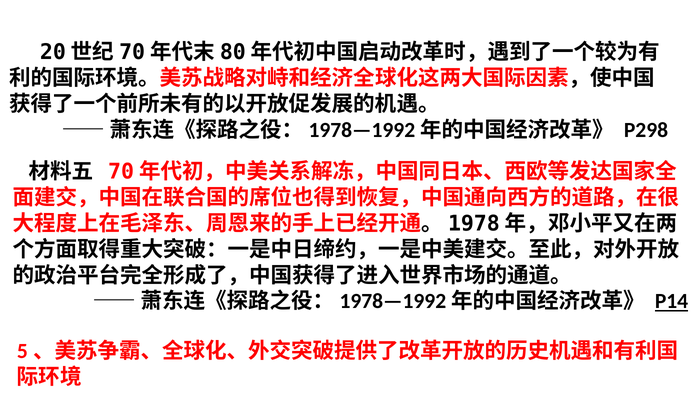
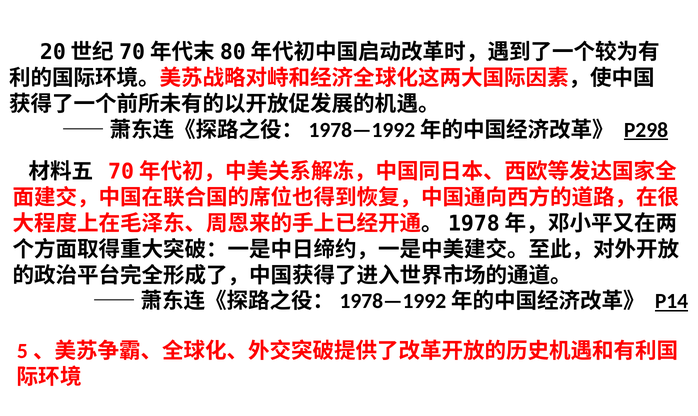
P298 underline: none -> present
